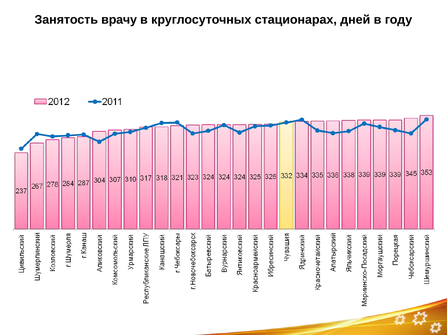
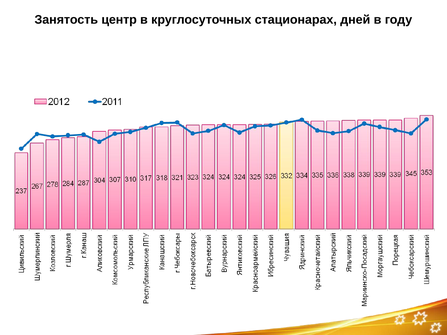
врачу: врачу -> центр
